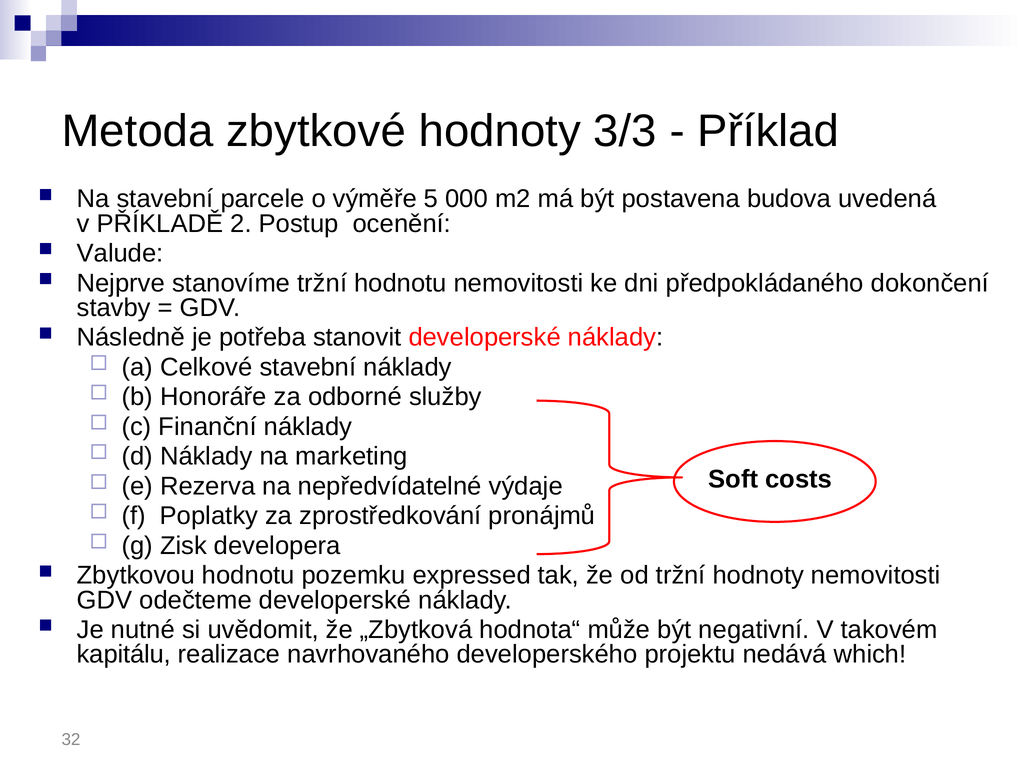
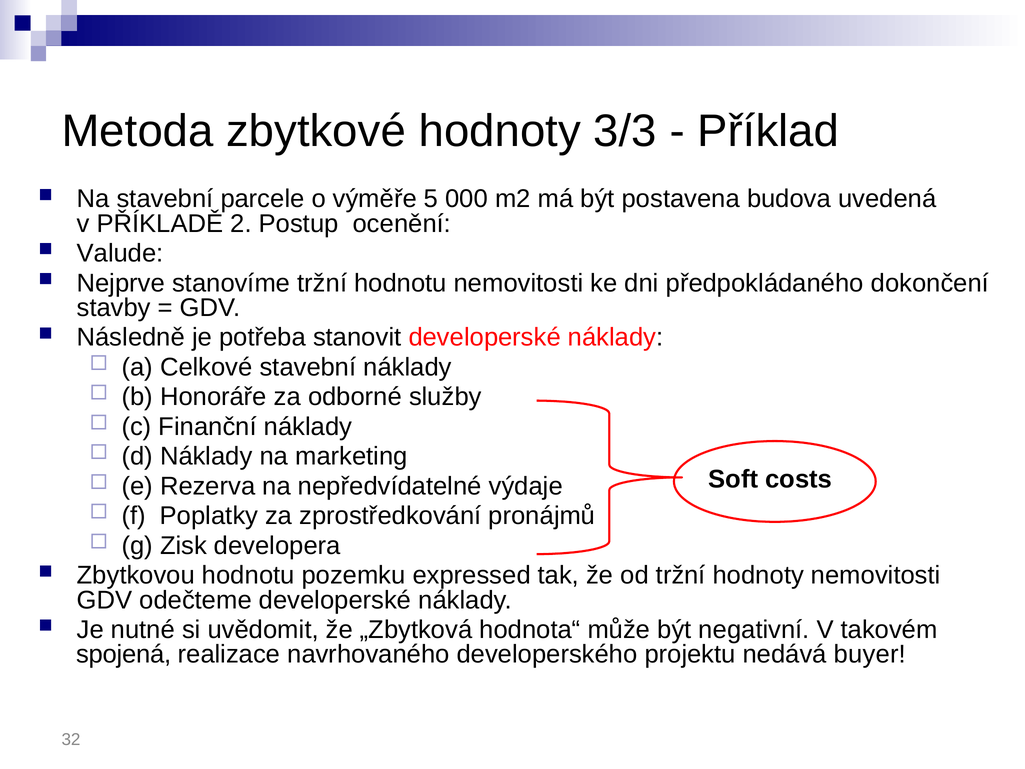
kapitálu: kapitálu -> spojená
which: which -> buyer
